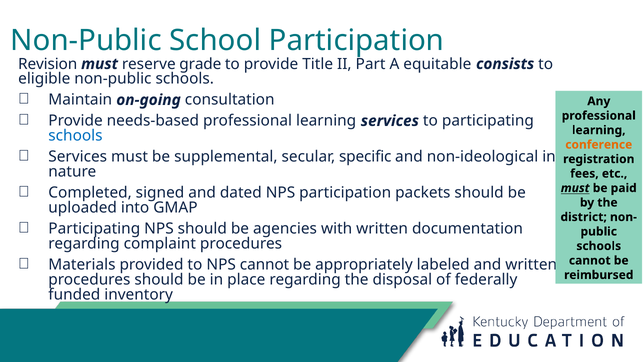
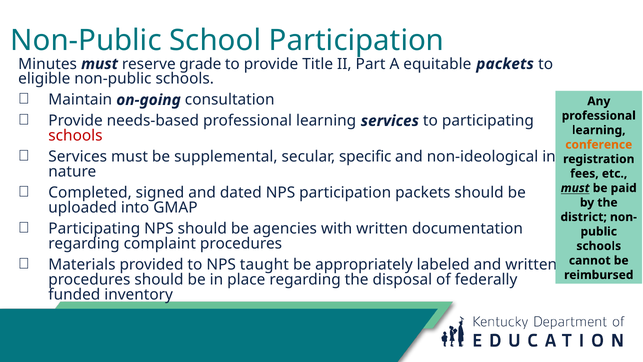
Revision: Revision -> Minutes
equitable consists: consists -> packets
schools at (75, 136) colour: blue -> red
NPS cannot: cannot -> taught
